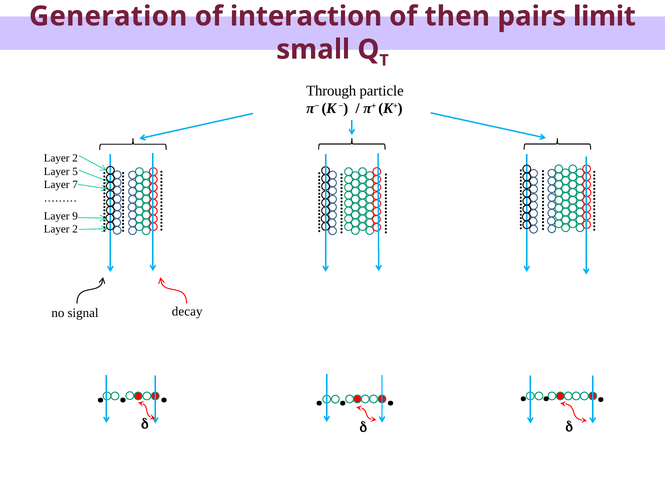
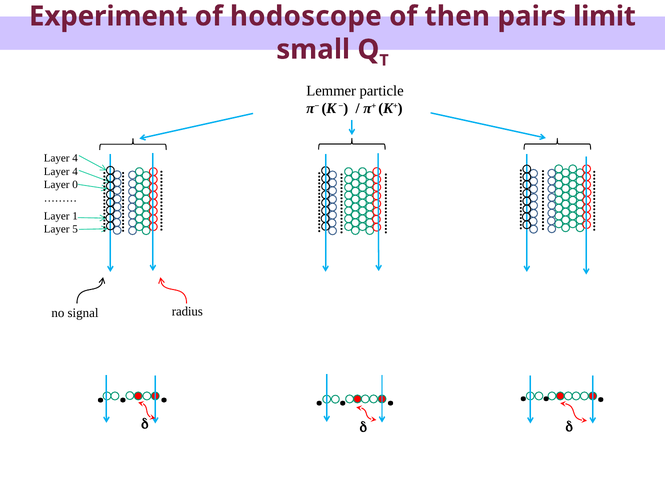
Generation: Generation -> Experiment
interaction: interaction -> hodoscope
Through: Through -> Lemmer
2 at (75, 158): 2 -> 4
5 at (75, 171): 5 -> 4
7: 7 -> 0
9: 9 -> 1
2 at (75, 229): 2 -> 5
decay: decay -> radius
